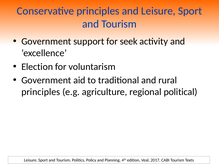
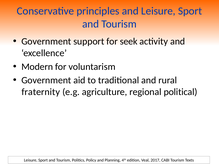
Election: Election -> Modern
principles at (41, 92): principles -> fraternity
